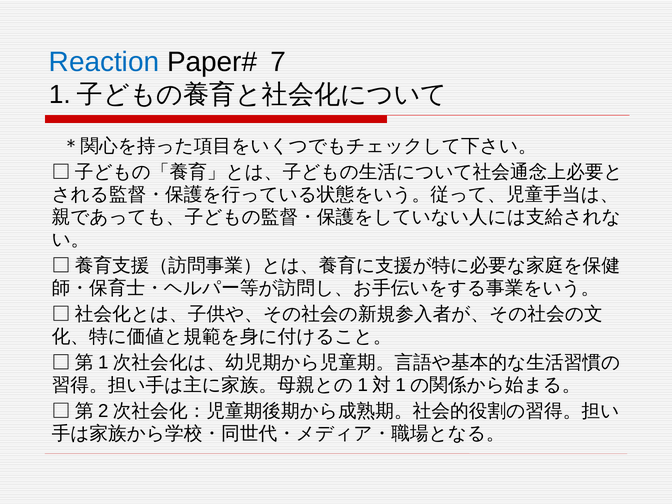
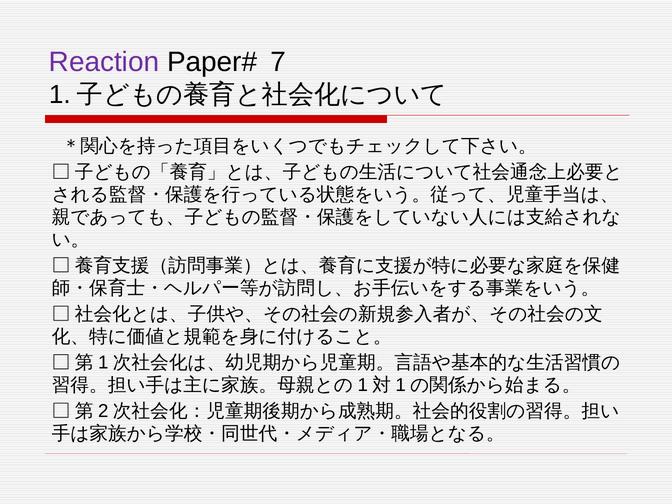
Reaction colour: blue -> purple
